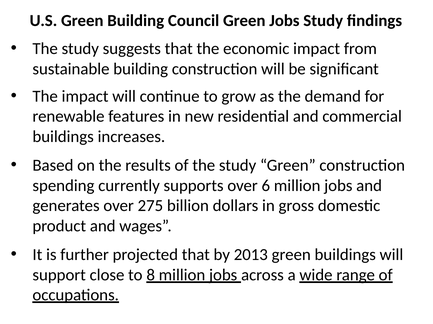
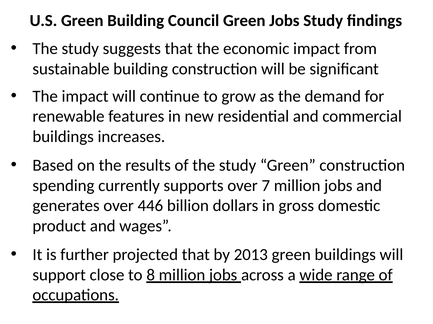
6: 6 -> 7
275: 275 -> 446
